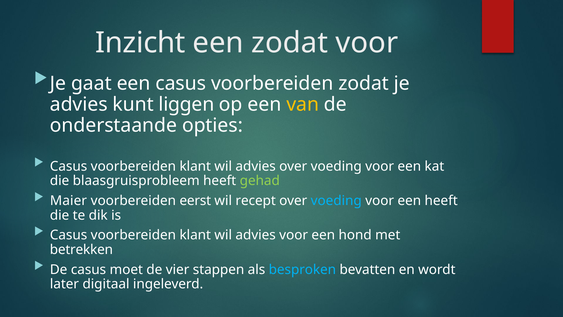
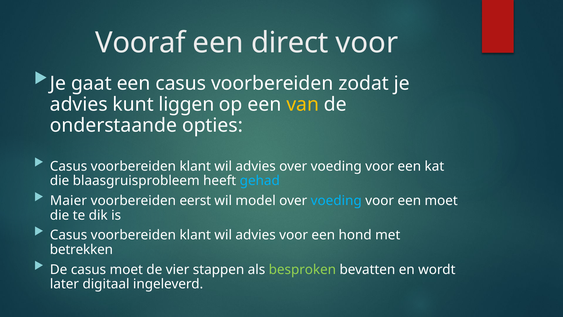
Inzicht: Inzicht -> Vooraf
een zodat: zodat -> direct
gehad colour: light green -> light blue
recept: recept -> model
een heeft: heeft -> moet
besproken colour: light blue -> light green
